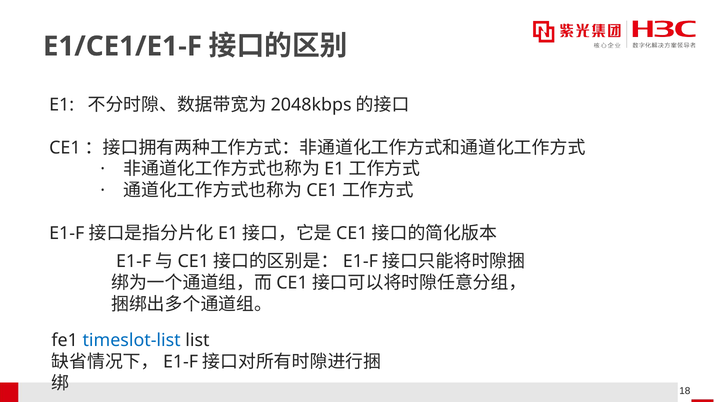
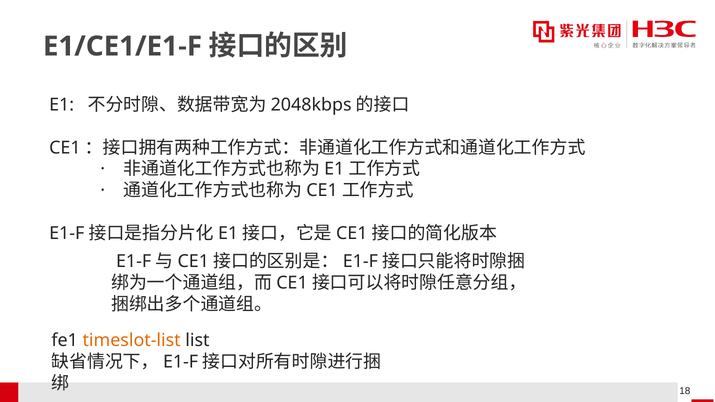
timeslot-list colour: blue -> orange
